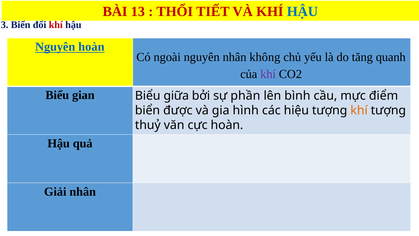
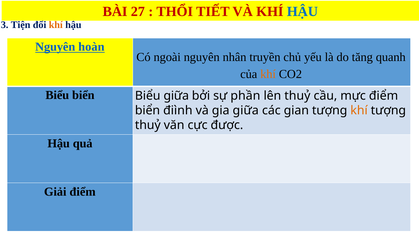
13: 13 -> 27
3 Biển: Biển -> Tiện
khí at (56, 25) colour: red -> orange
không: không -> truyền
khí at (268, 74) colour: purple -> orange
Biểu gian: gian -> biển
lên bình: bình -> thuỷ
được: được -> điình
gia hình: hình -> giữa
hiệu: hiệu -> gian
cực hoàn: hoàn -> được
Giải nhân: nhân -> điểm
